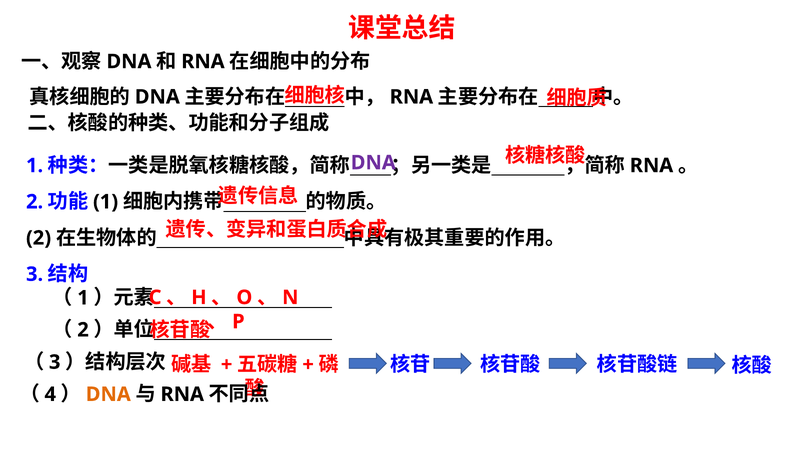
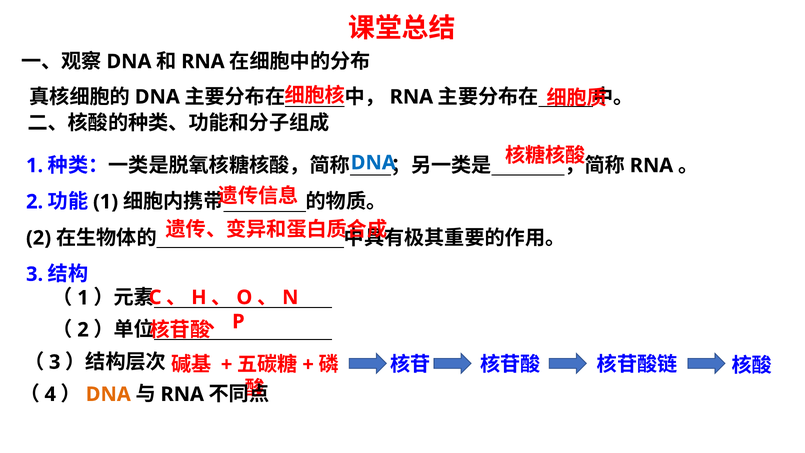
DNA at (373, 163) colour: purple -> blue
